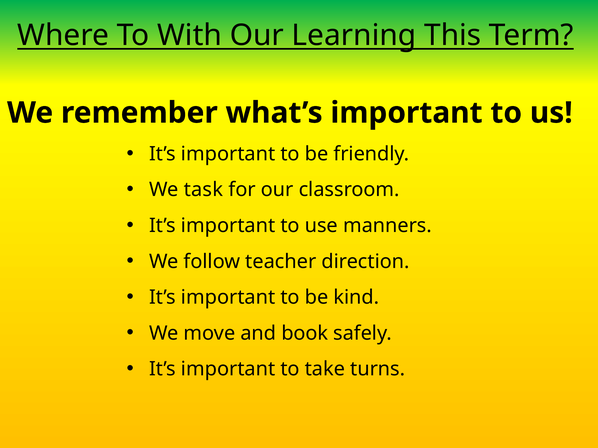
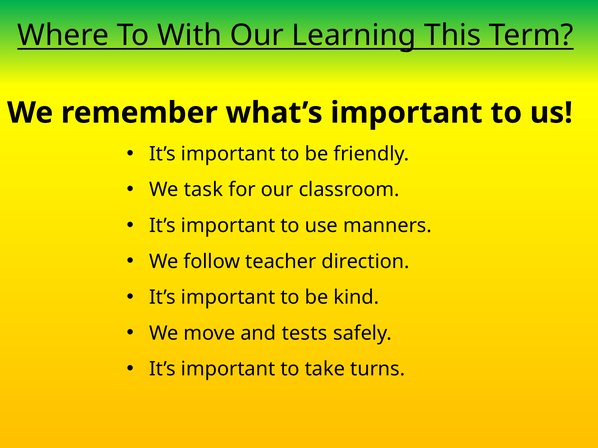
book: book -> tests
